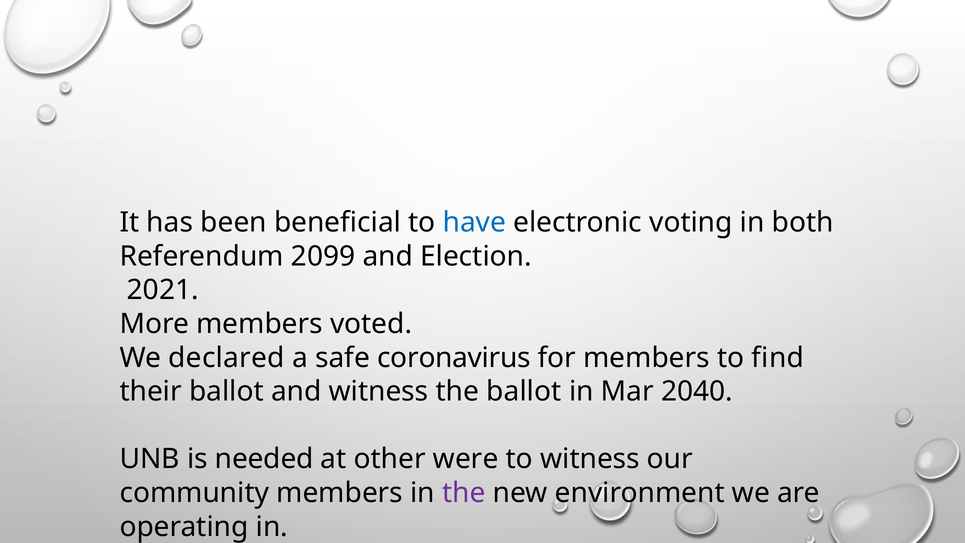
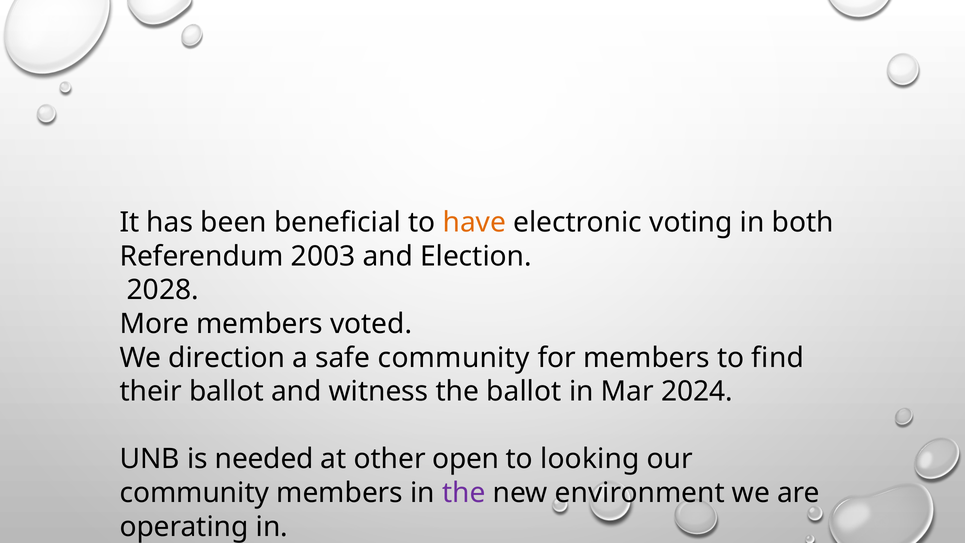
have colour: blue -> orange
2099: 2099 -> 2003
2021: 2021 -> 2028
declared: declared -> direction
safe coronavirus: coronavirus -> community
2040: 2040 -> 2024
were: were -> open
to witness: witness -> looking
